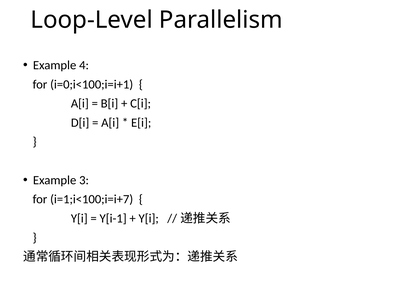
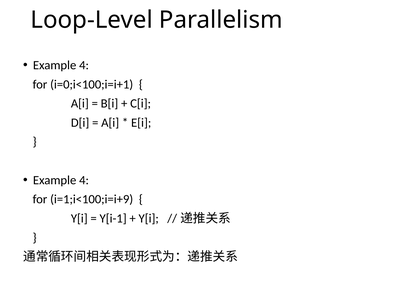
3 at (84, 180): 3 -> 4
i=1;i<100;i=i+7: i=1;i<100;i=i+7 -> i=1;i<100;i=i+9
